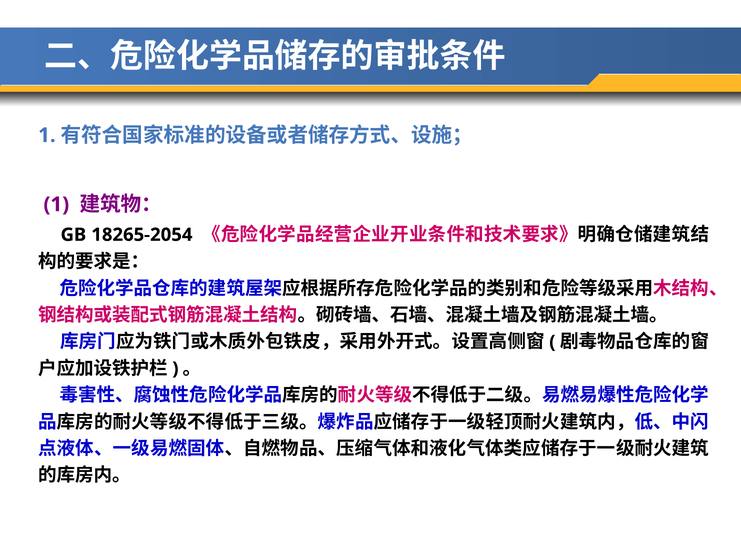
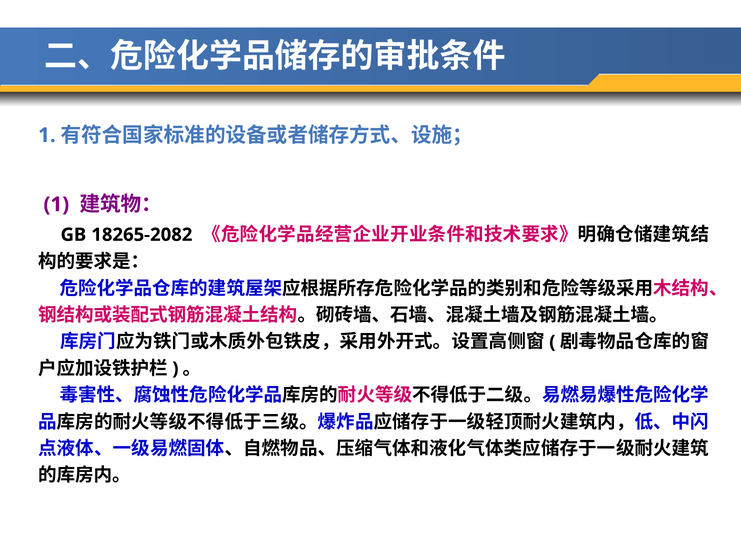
18265-2054: 18265-2054 -> 18265-2082
